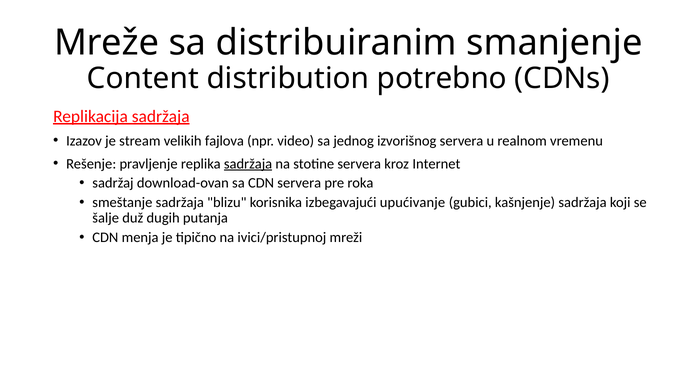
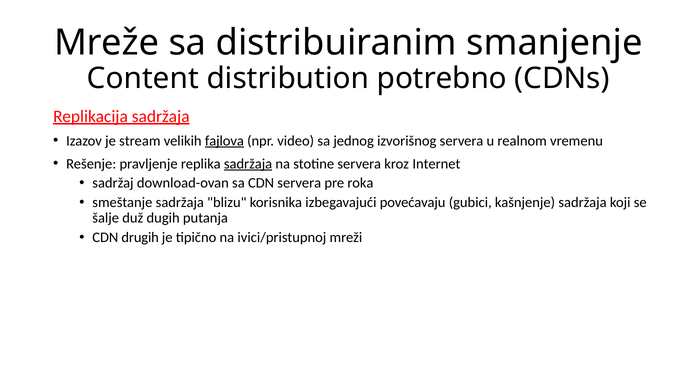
fajlova underline: none -> present
upućivanje: upućivanje -> povećavaju
menja: menja -> drugih
